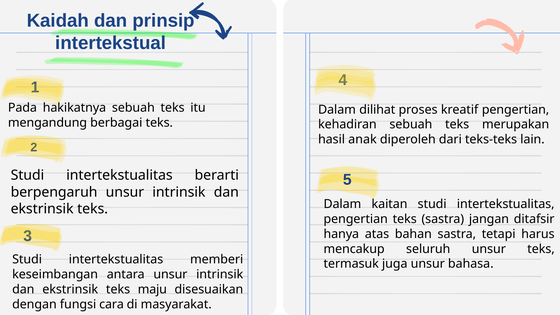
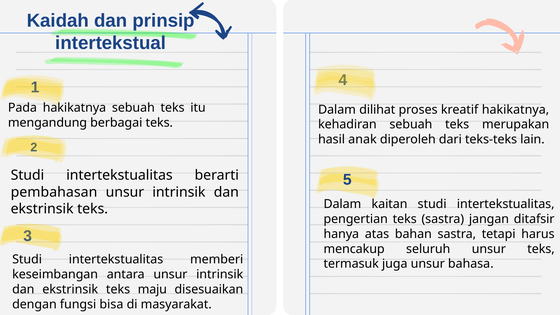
kreatif pengertian: pengertian -> hakikatnya
berpengaruh: berpengaruh -> pembahasan
cara: cara -> bisa
